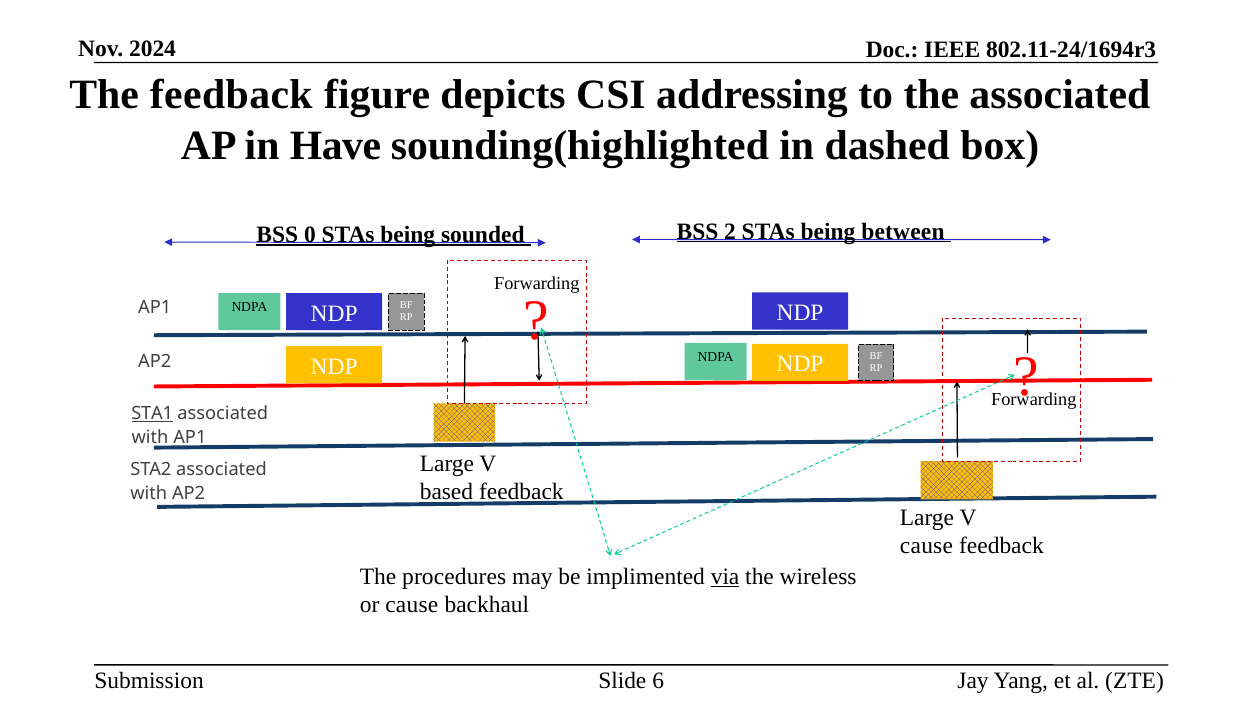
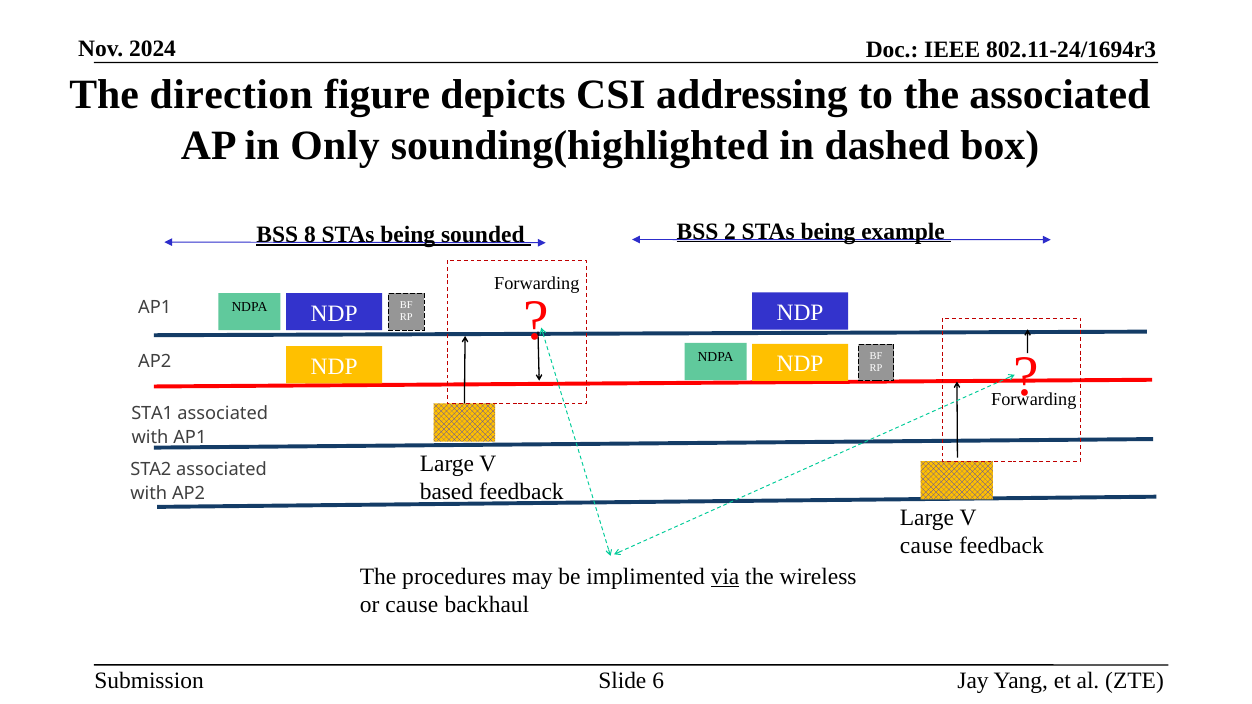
The feedback: feedback -> direction
Have: Have -> Only
0: 0 -> 8
between: between -> example
STA1 underline: present -> none
